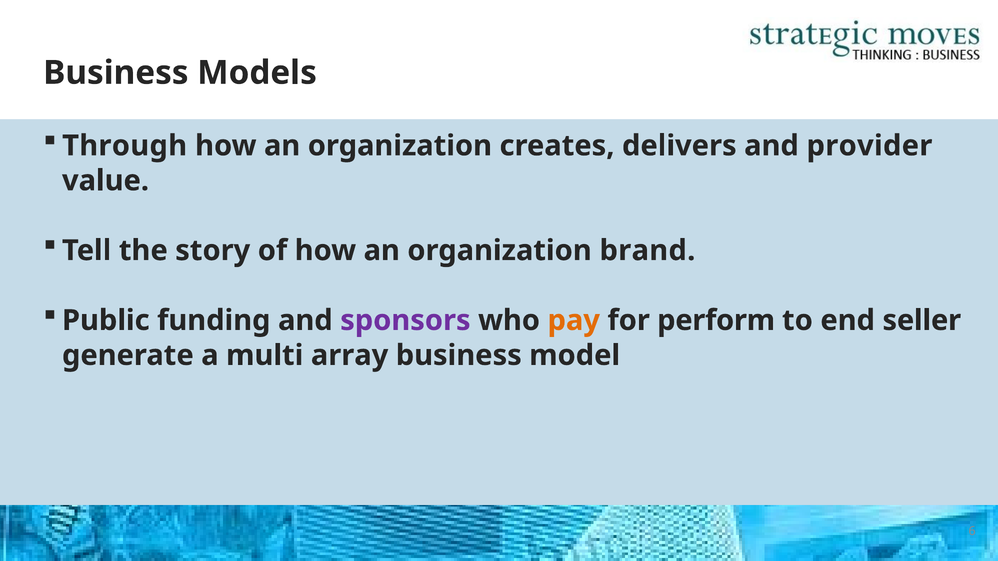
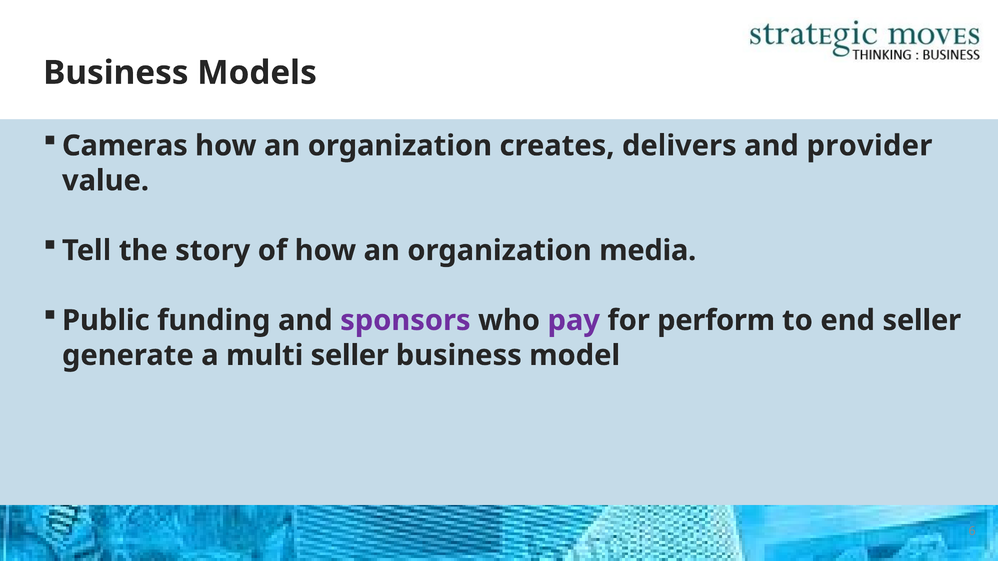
Through: Through -> Cameras
brand: brand -> media
pay colour: orange -> purple
multi array: array -> seller
